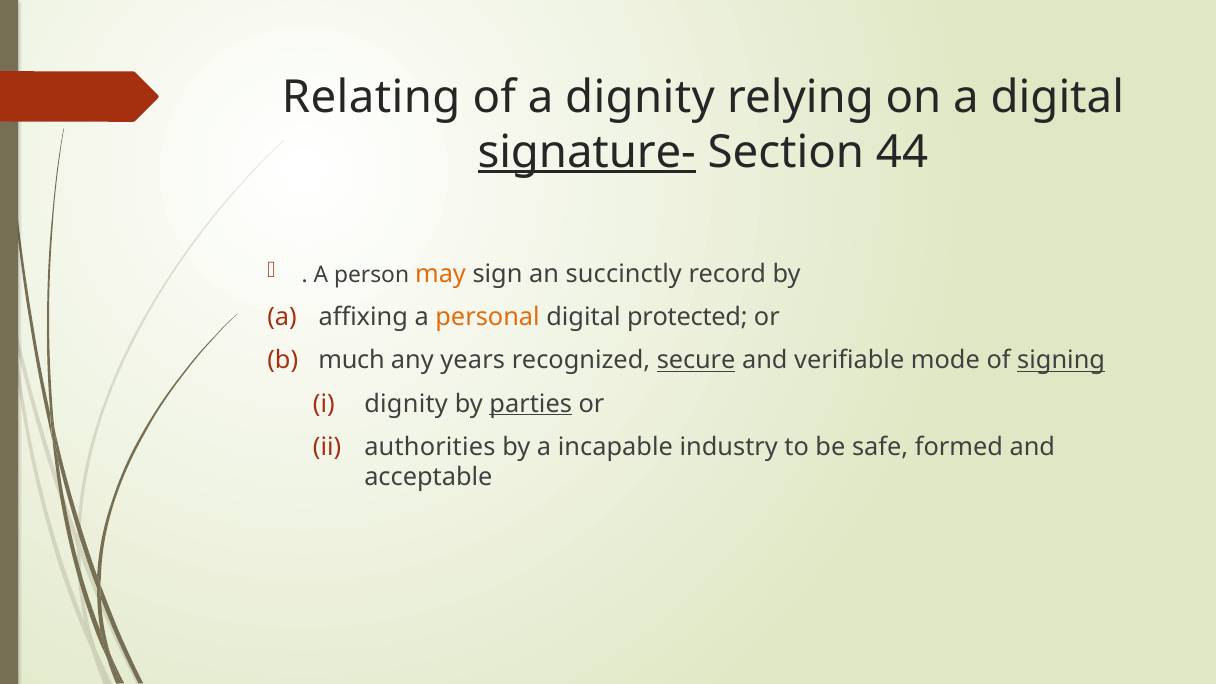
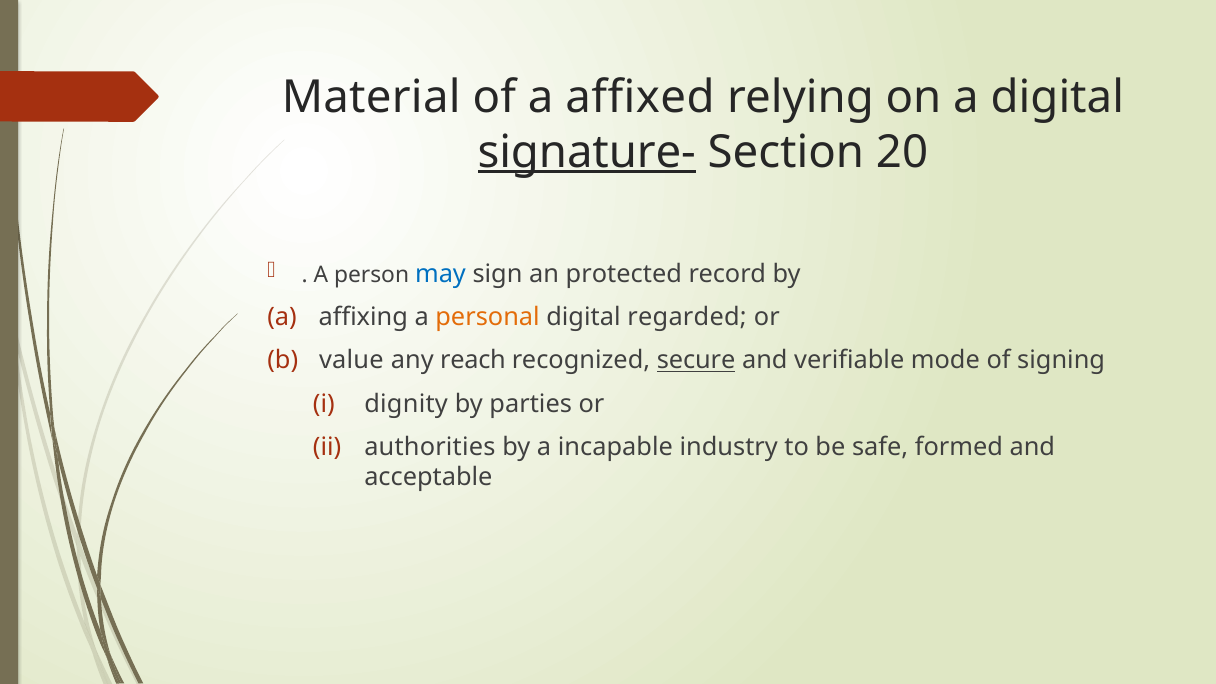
Relating: Relating -> Material
a dignity: dignity -> affixed
44: 44 -> 20
may colour: orange -> blue
succinctly: succinctly -> protected
protected: protected -> regarded
much: much -> value
years: years -> reach
signing underline: present -> none
parties underline: present -> none
